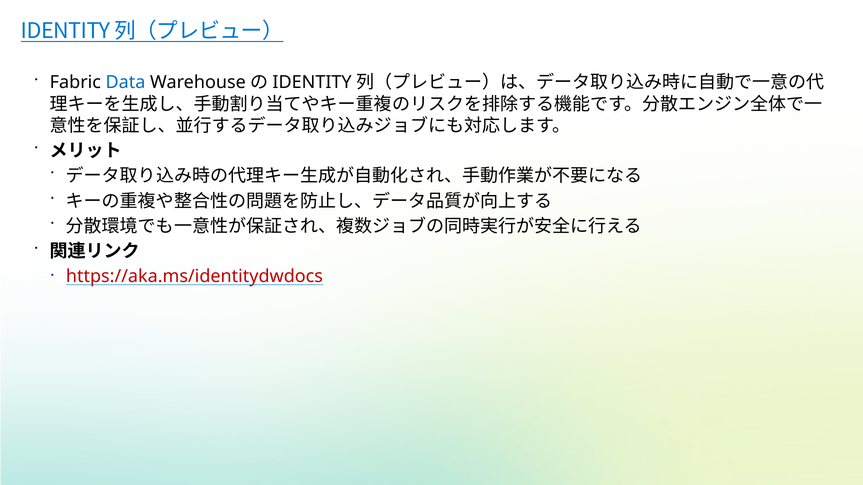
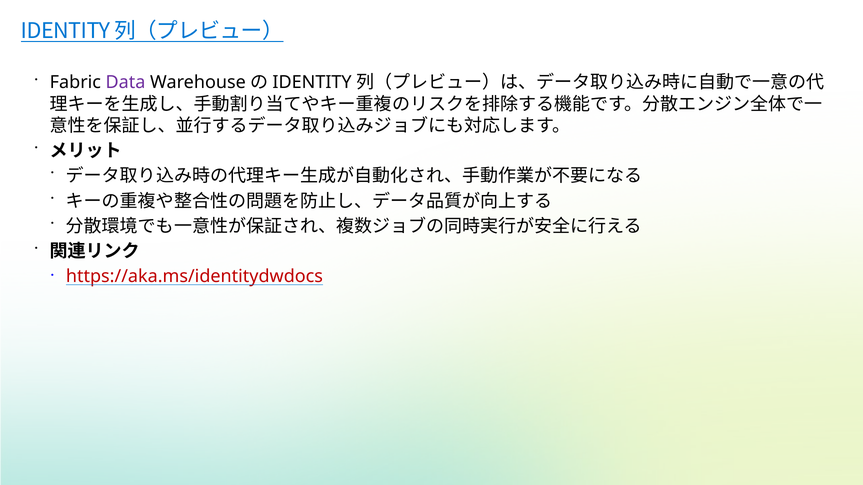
Data colour: blue -> purple
